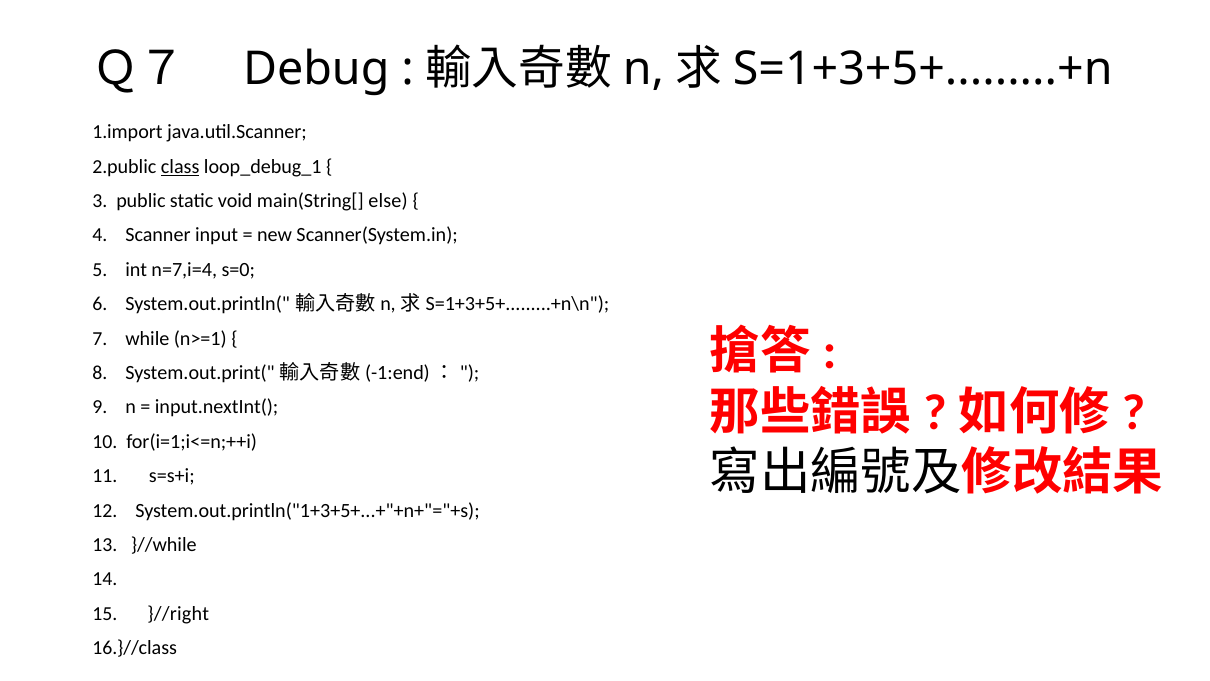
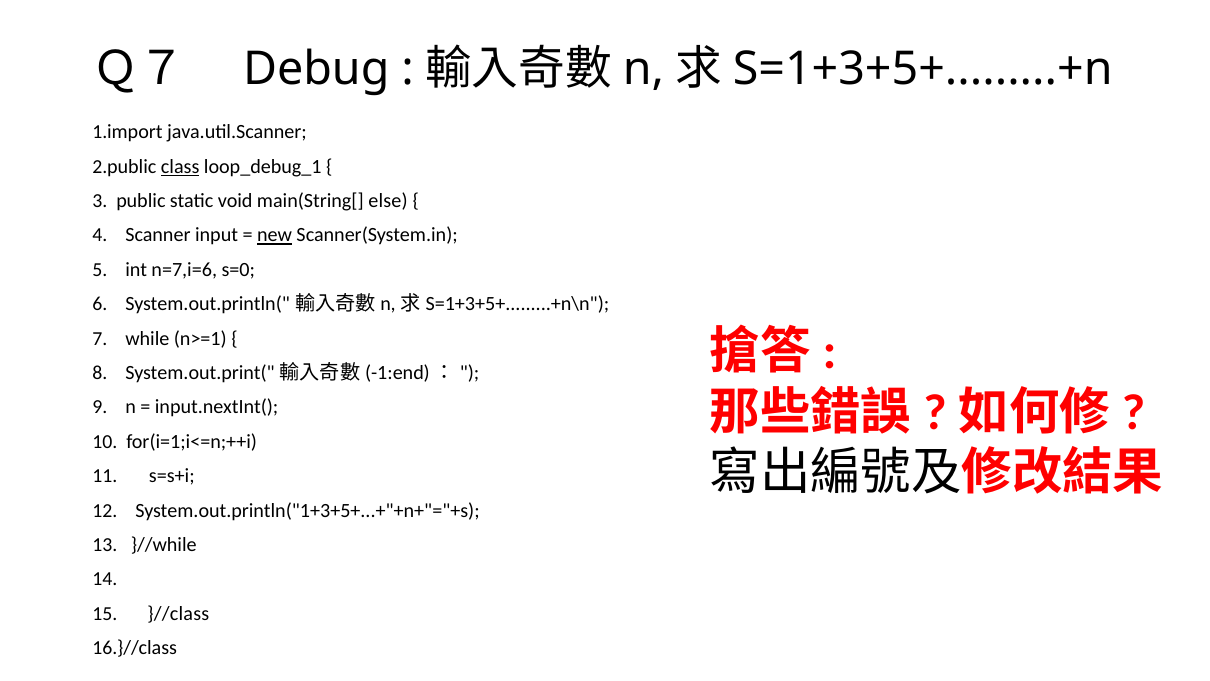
new underline: none -> present
n=7,i=4: n=7,i=4 -> n=7,i=6
}//right: }//right -> }//class
